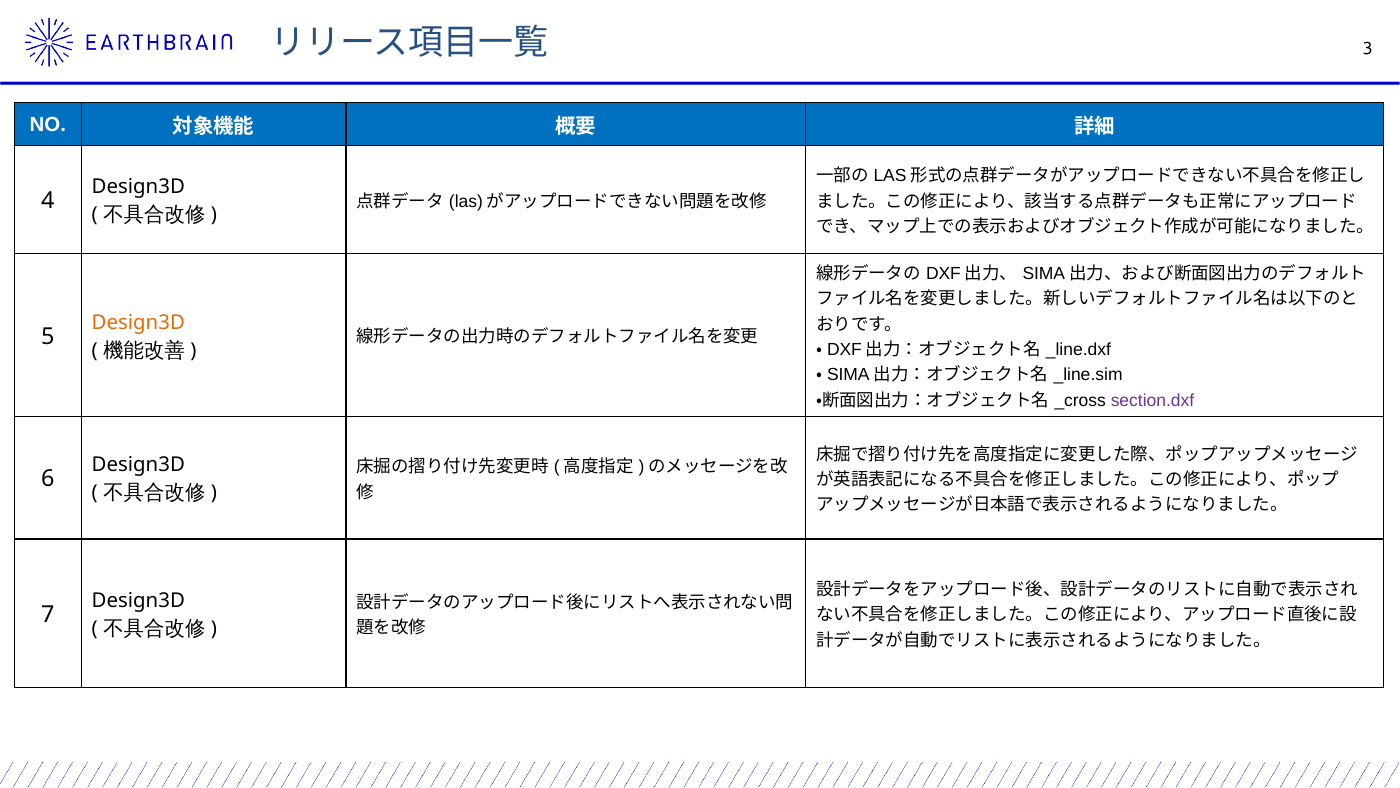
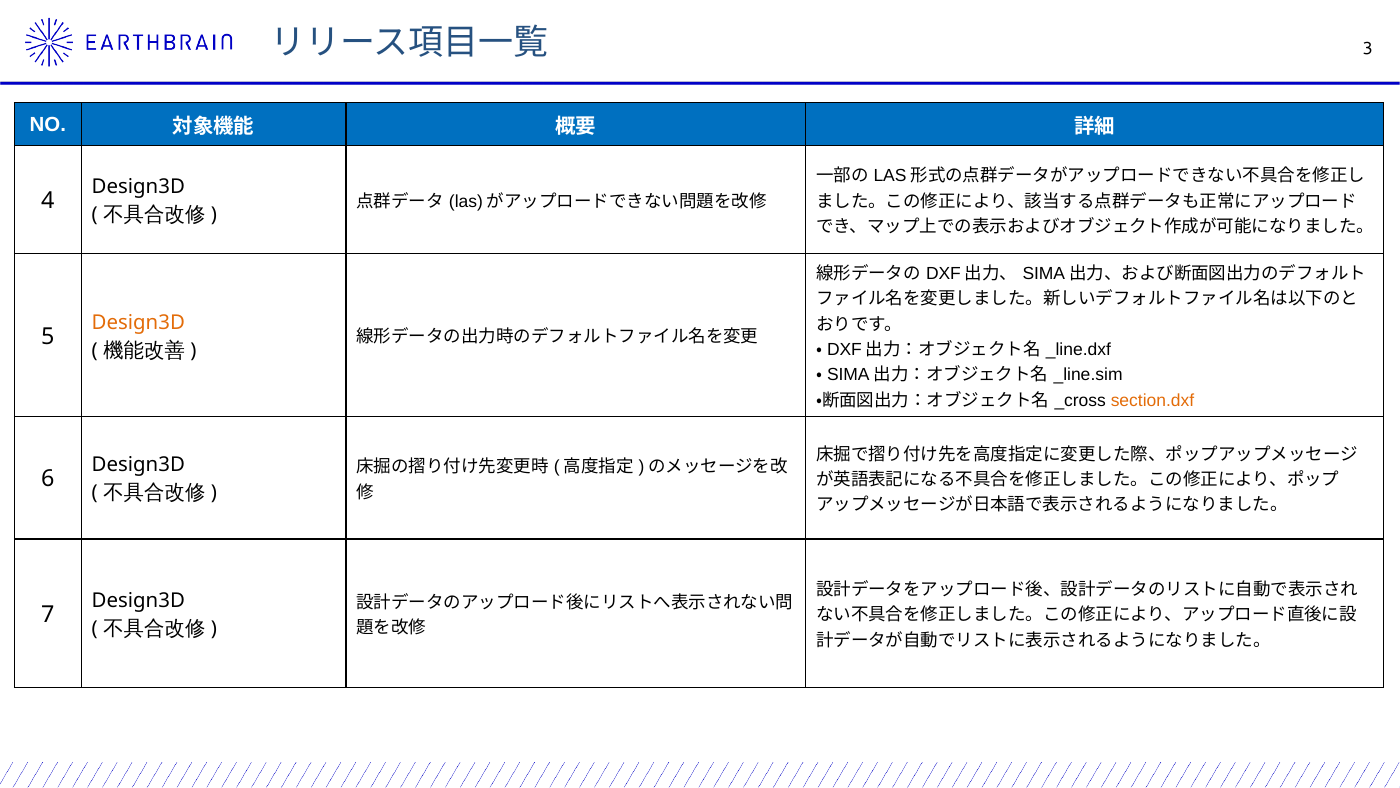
section.dxf colour: purple -> orange
